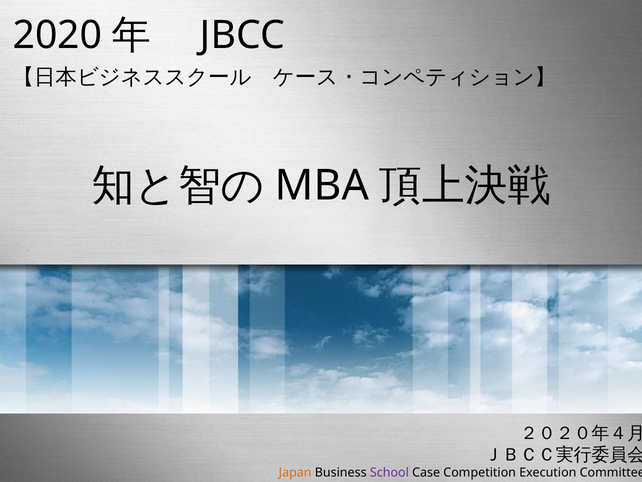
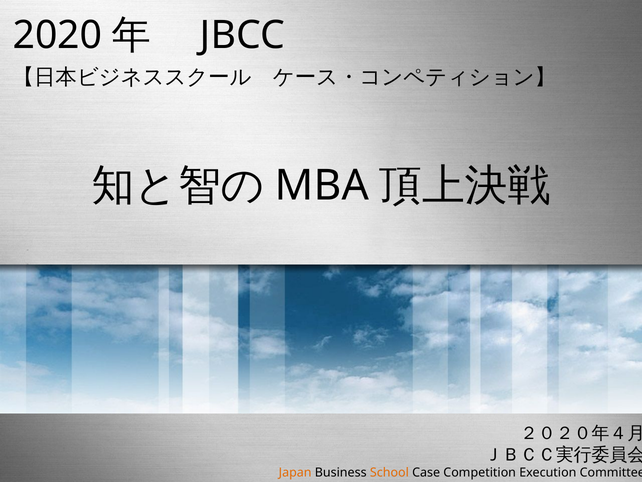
School colour: purple -> orange
